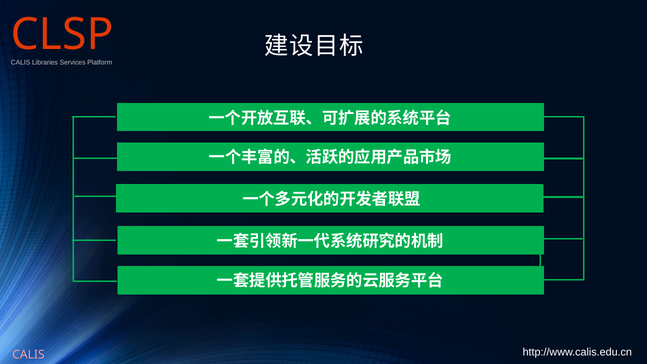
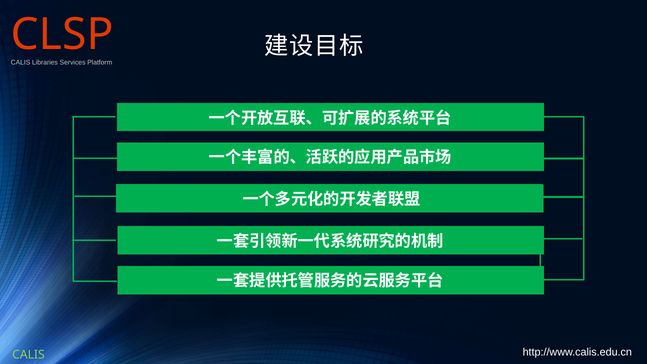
CALIS at (28, 355) colour: pink -> light green
